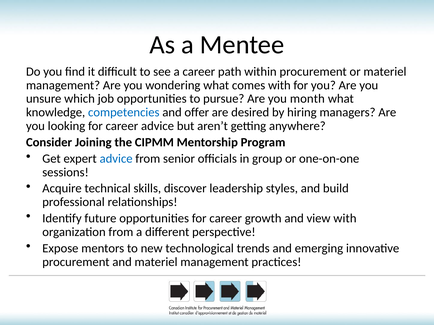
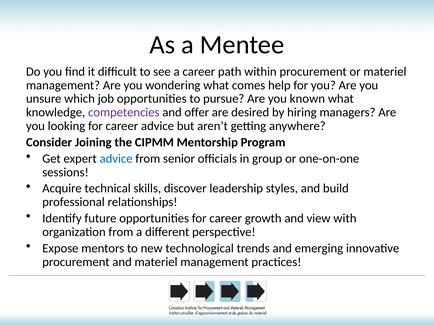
comes with: with -> help
month: month -> known
competencies colour: blue -> purple
